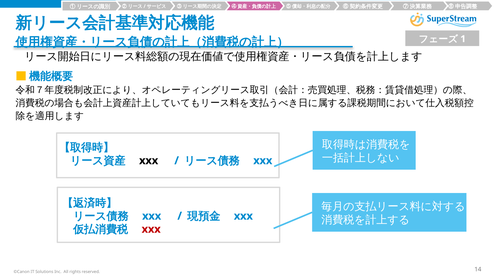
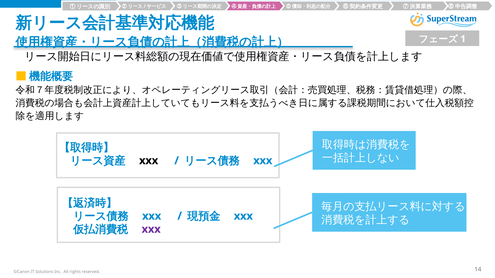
xxx at (151, 230) colour: red -> purple
